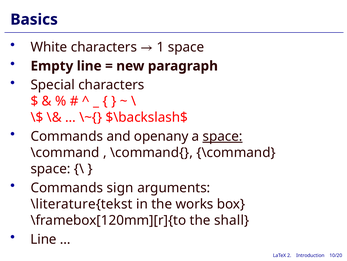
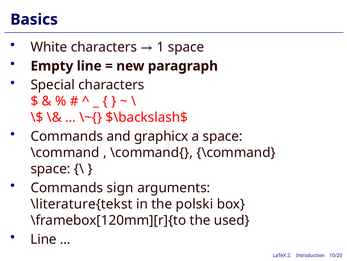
openany: openany -> graphicx
space at (223, 136) underline: present -> none
works: works -> polski
shall: shall -> used
